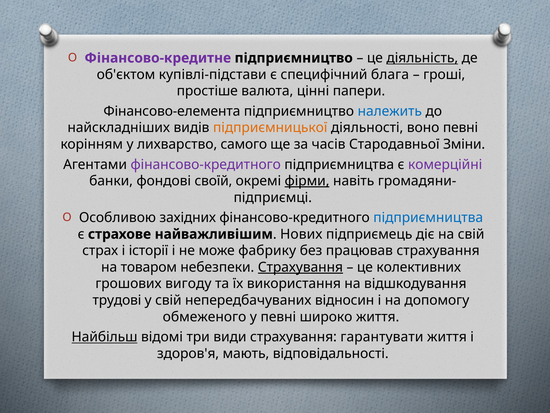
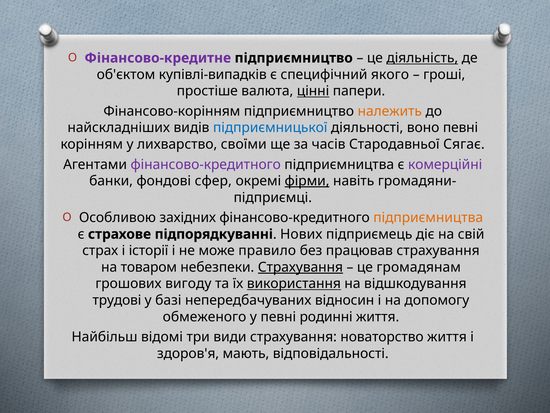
купівлі-підстави: купівлі-підстави -> купівлі-випадків
блага: блага -> якого
цінні underline: none -> present
Фінансово-елемента: Фінансово-елемента -> Фінансово-корінням
належить colour: blue -> orange
підприємницької colour: orange -> blue
самого: самого -> своїми
Зміни: Зміни -> Сягає
своїй: своїй -> сфер
підприємництва at (428, 217) colour: blue -> orange
найважливішим: найважливішим -> підпорядкуванні
фабрику: фабрику -> правило
колективних: колективних -> громадянам
використання underline: none -> present
у свій: свій -> базі
широко: широко -> родинні
Найбільш underline: present -> none
гарантувати: гарантувати -> новаторство
